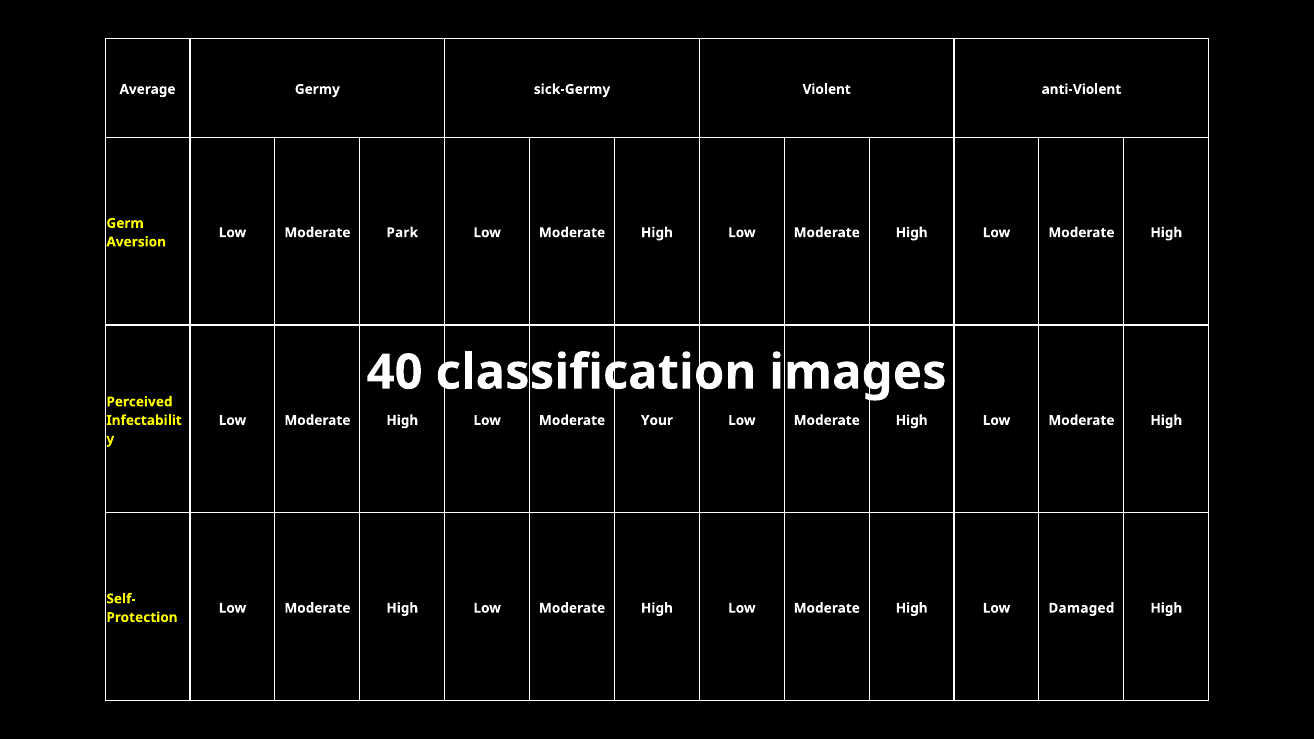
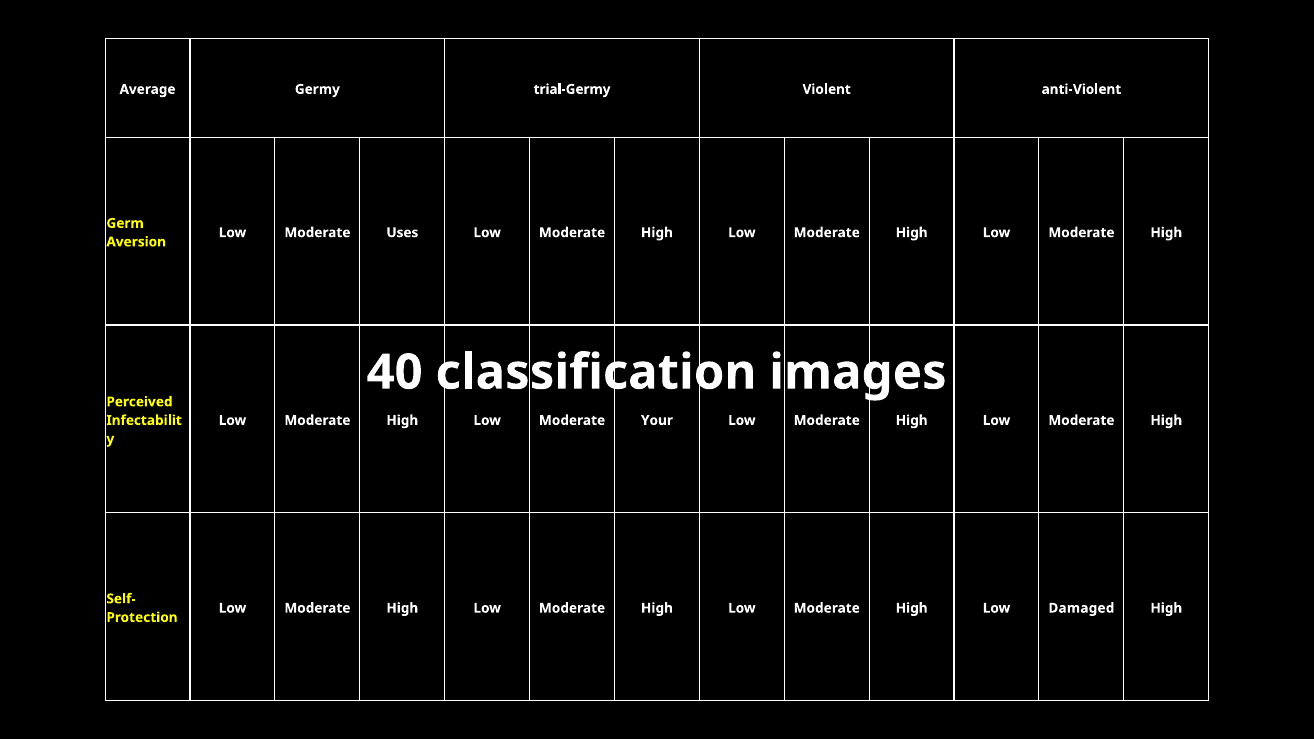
sick-Germy: sick-Germy -> trial-Germy
Park: Park -> Uses
